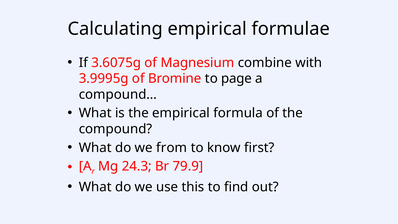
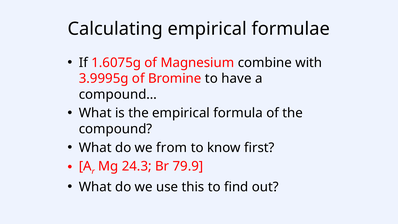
3.6075g: 3.6075g -> 1.6075g
page: page -> have
